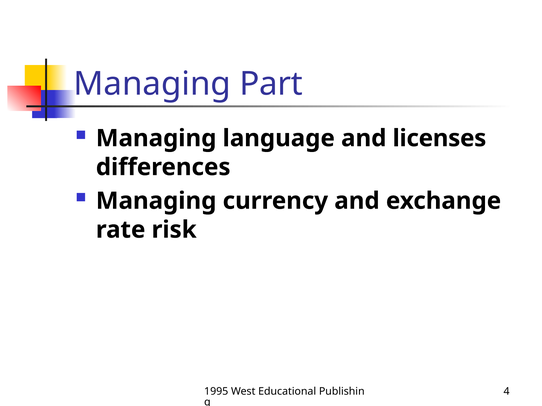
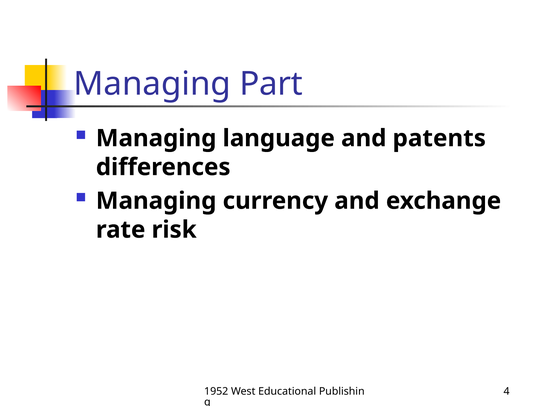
licenses: licenses -> patents
1995: 1995 -> 1952
